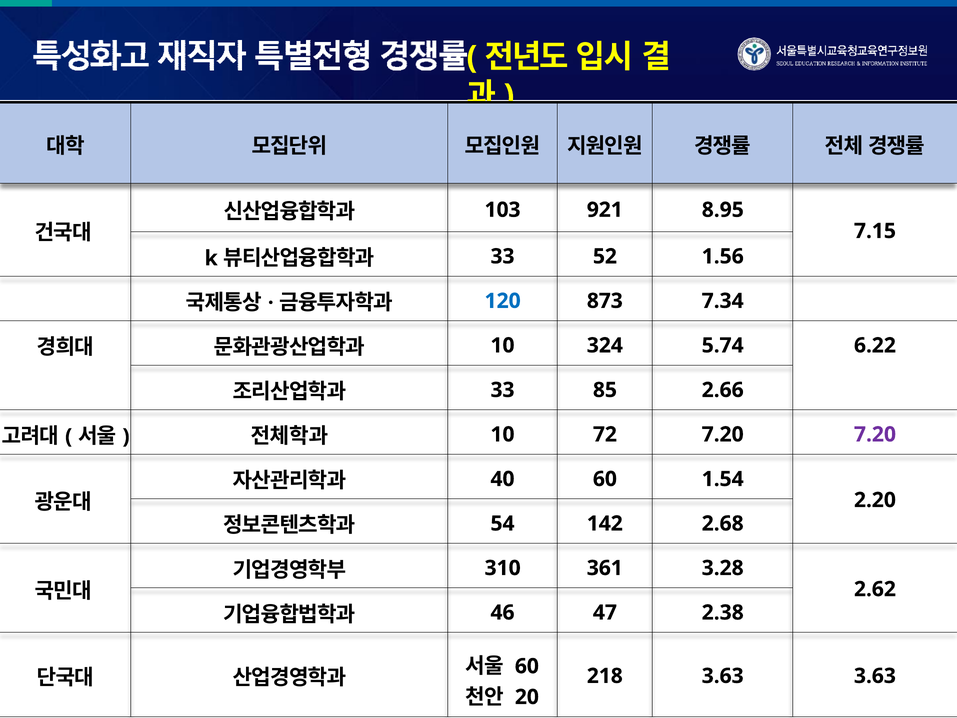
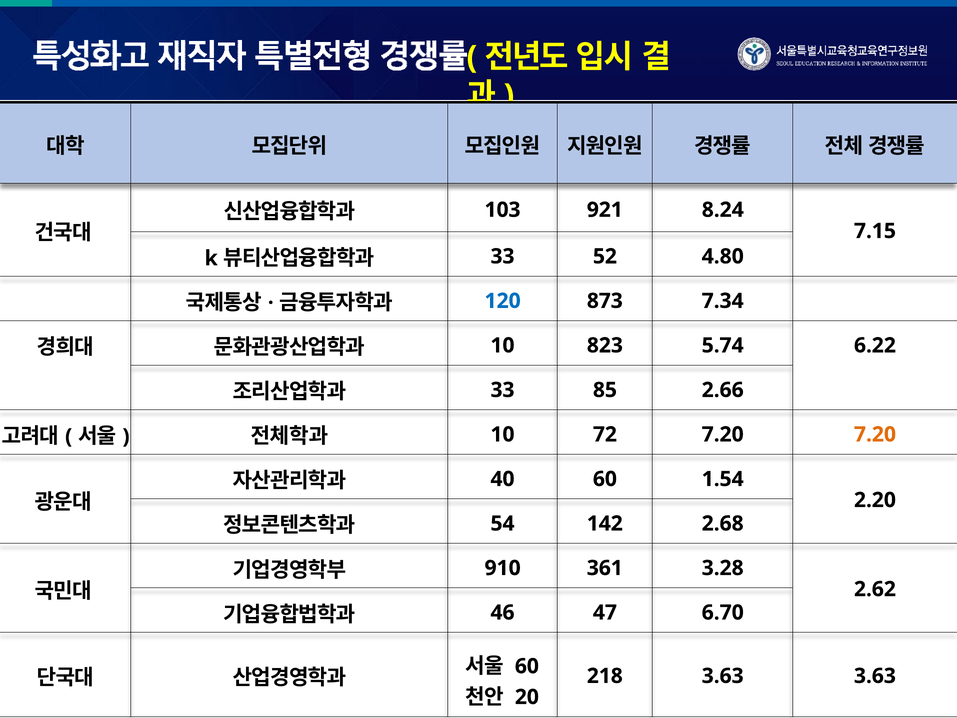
8.95: 8.95 -> 8.24
1.56: 1.56 -> 4.80
324: 324 -> 823
7.20 at (875, 434) colour: purple -> orange
310: 310 -> 910
2.38: 2.38 -> 6.70
